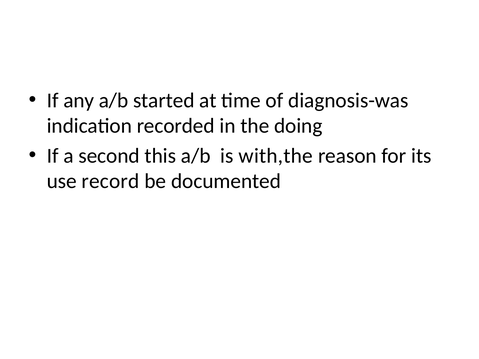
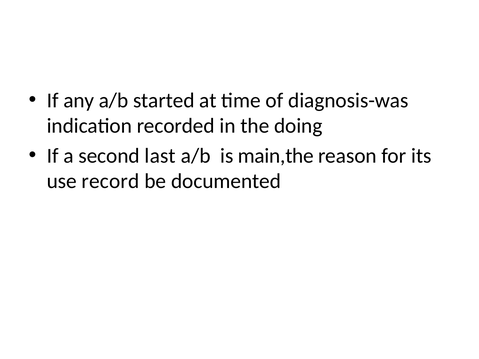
this: this -> last
with,the: with,the -> main,the
